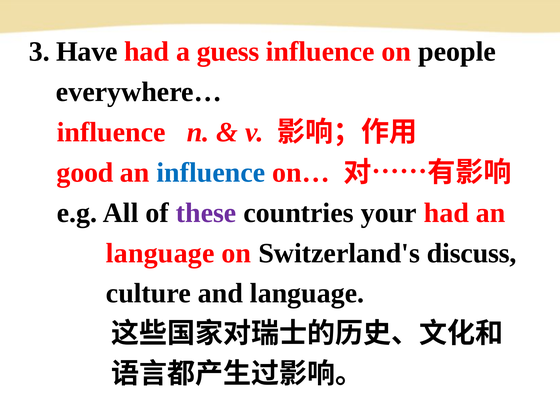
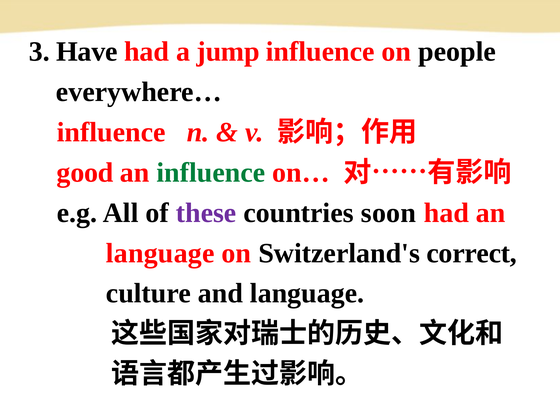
guess: guess -> jump
influence at (211, 172) colour: blue -> green
your: your -> soon
discuss: discuss -> correct
